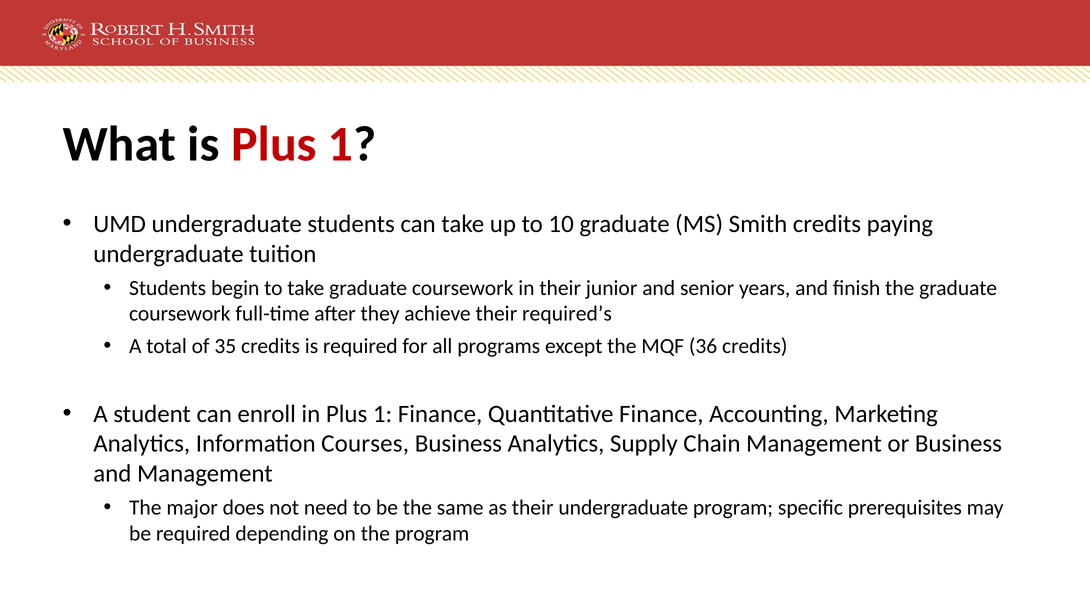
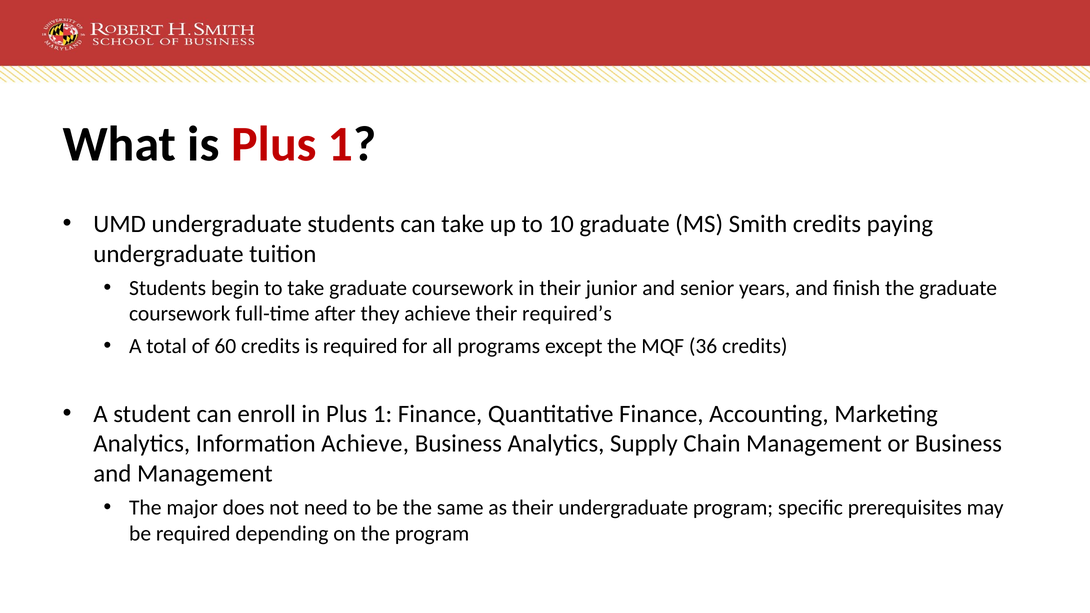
35: 35 -> 60
Information Courses: Courses -> Achieve
